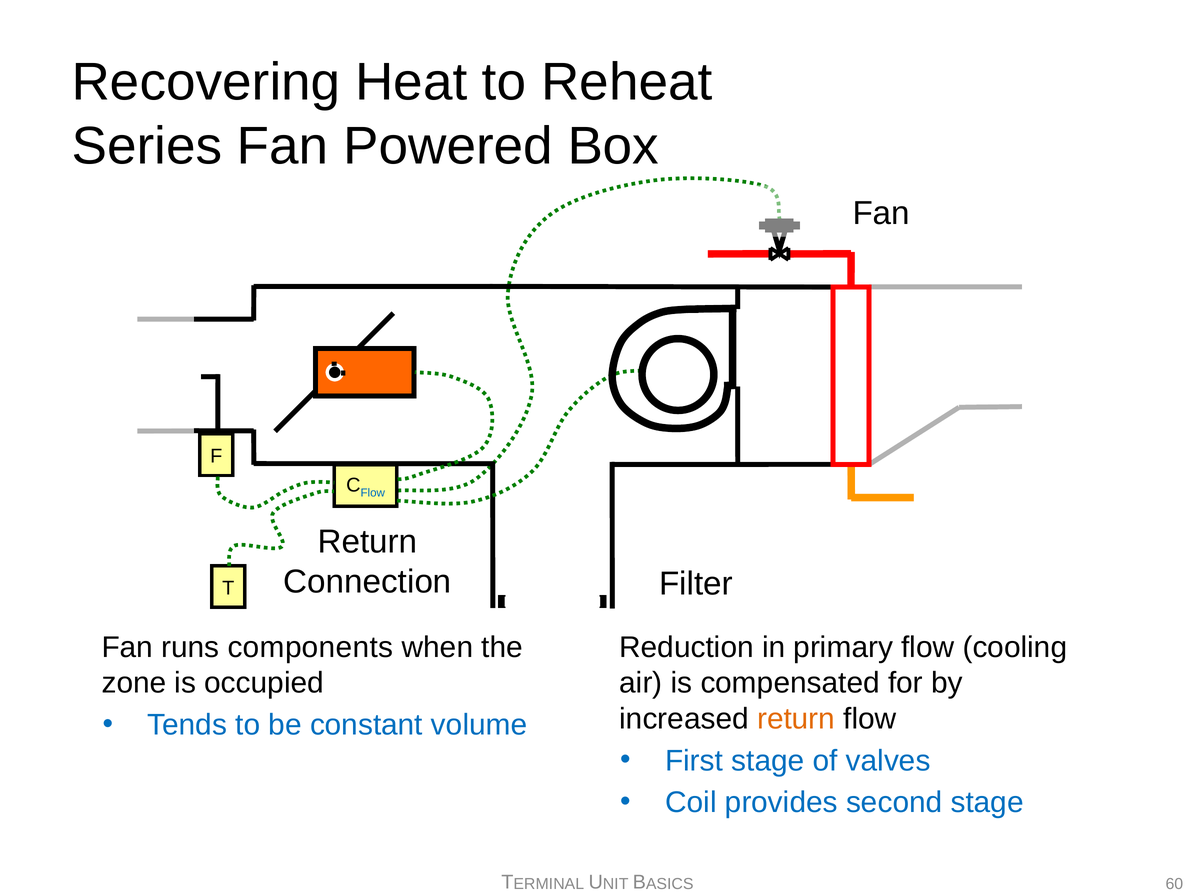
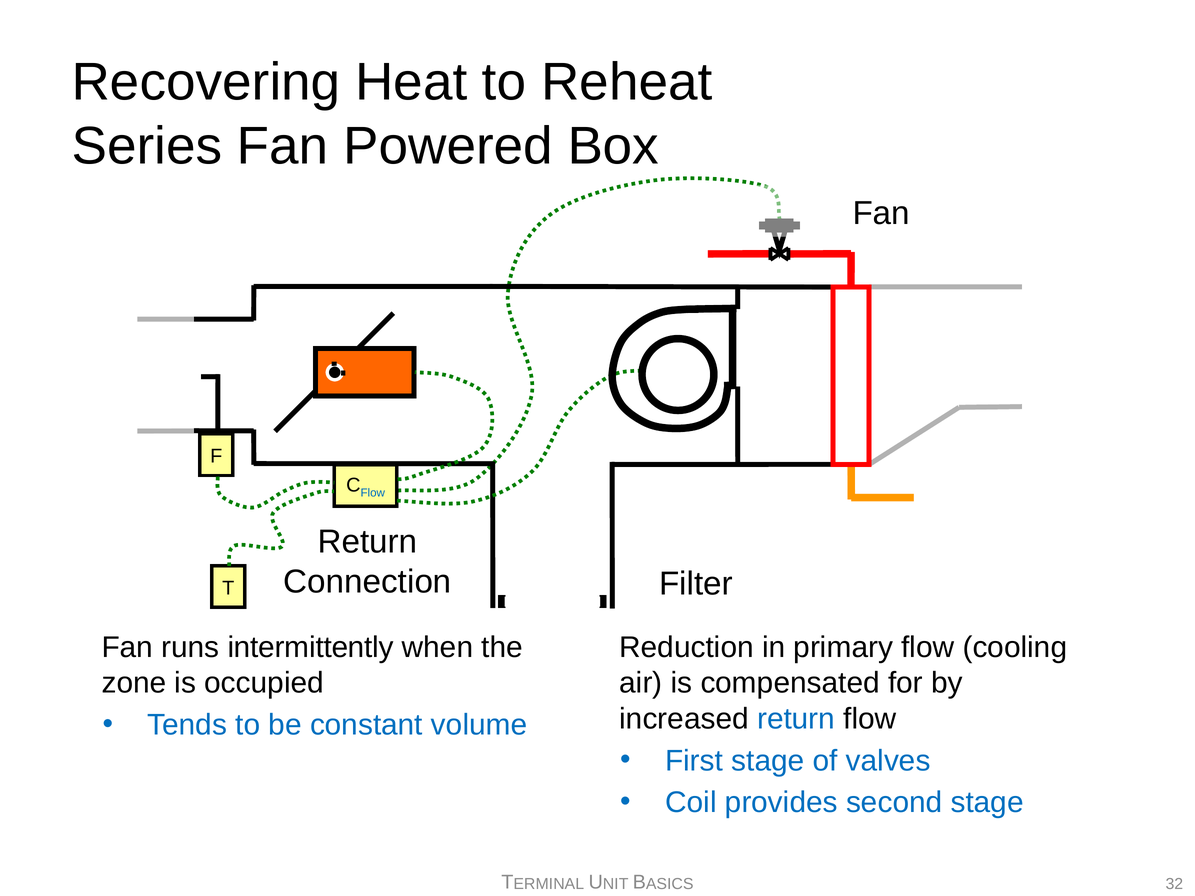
components: components -> intermittently
return at (796, 719) colour: orange -> blue
60: 60 -> 32
